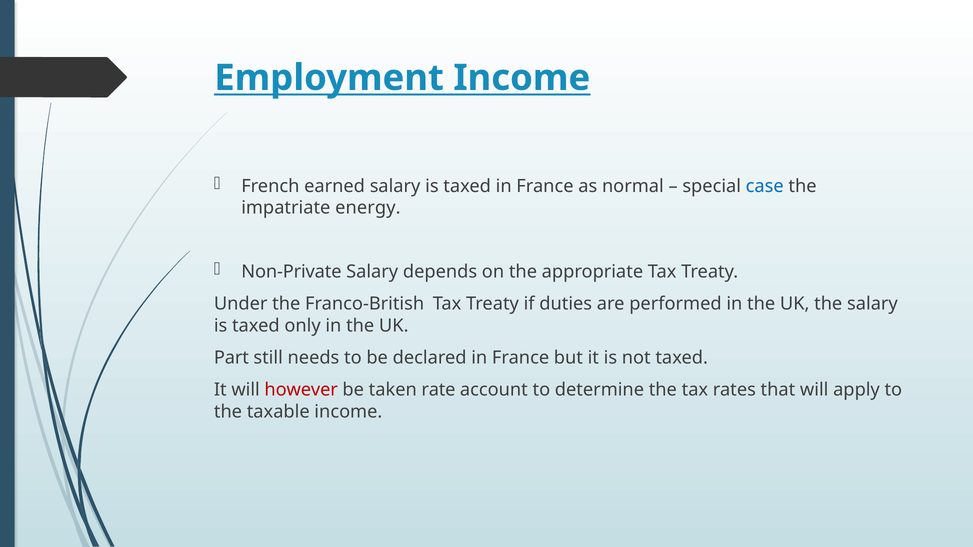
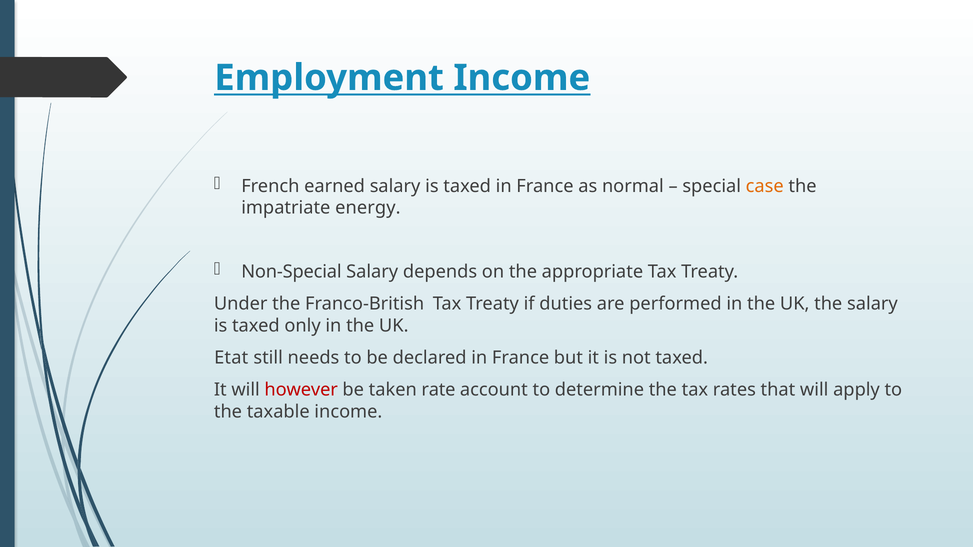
case colour: blue -> orange
Non-Private: Non-Private -> Non-Special
Part: Part -> Etat
